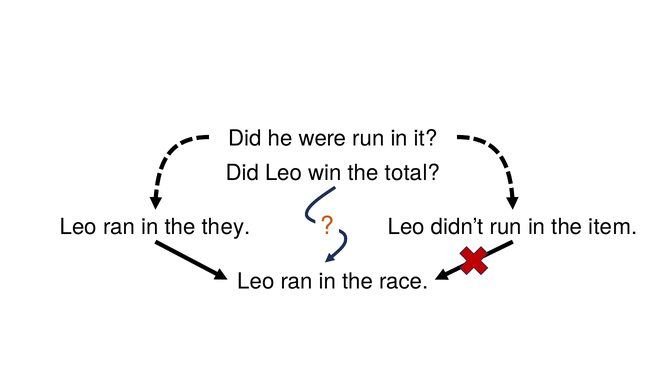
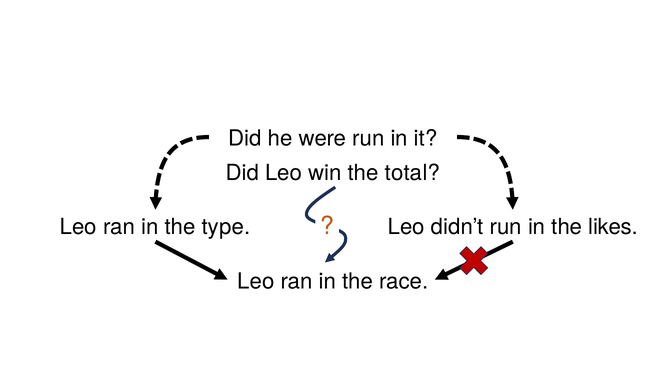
they: they -> type
item: item -> likes
